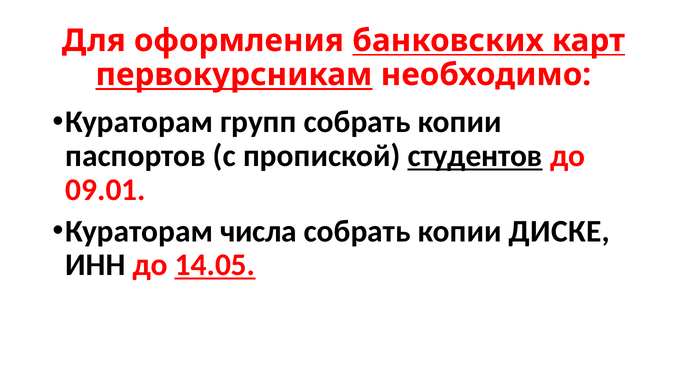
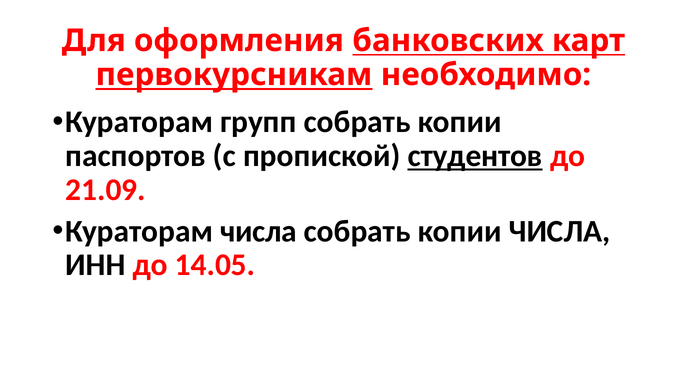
09.01: 09.01 -> 21.09
копии ДИСКЕ: ДИСКЕ -> ЧИСЛА
14.05 underline: present -> none
